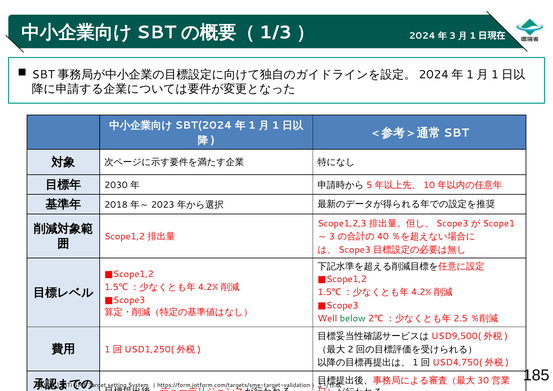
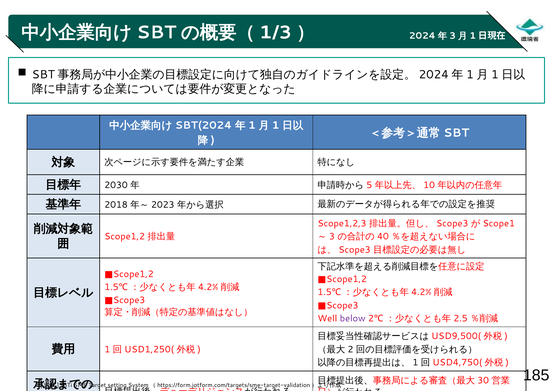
below colour: green -> purple
